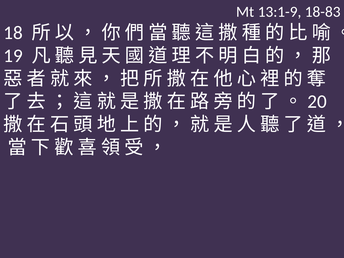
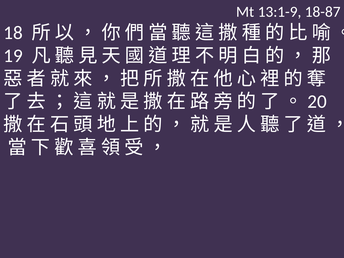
18-83: 18-83 -> 18-87
